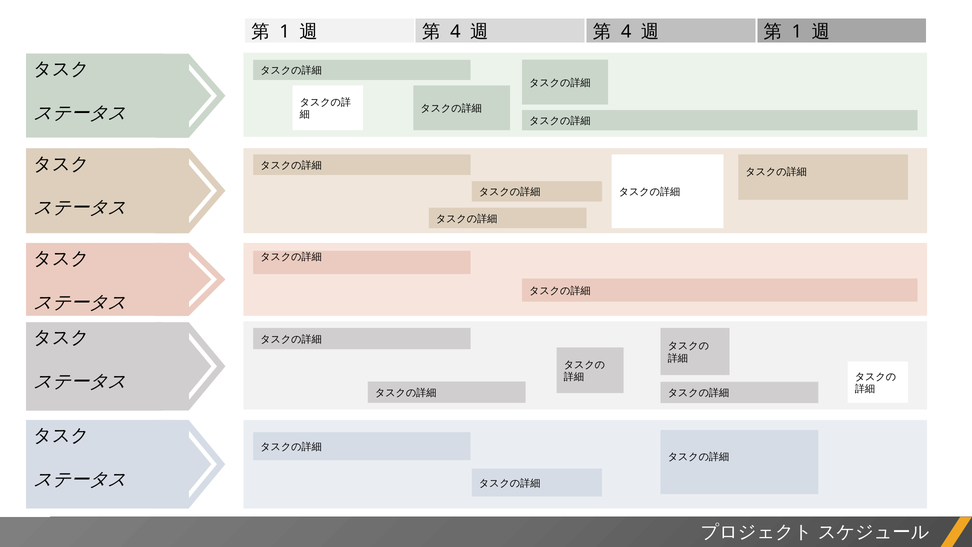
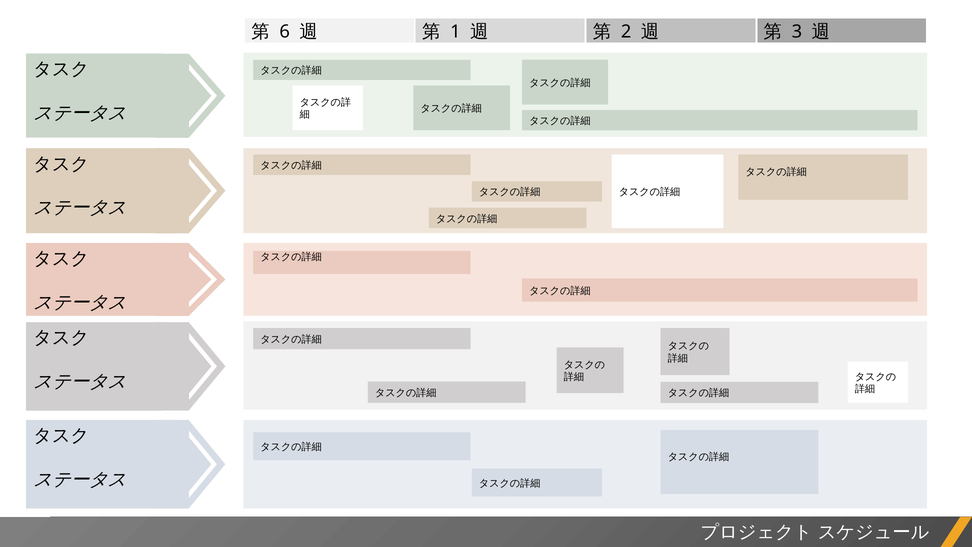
1 at (285, 32): 1 -> 6
4 at (455, 32): 4 -> 1
4 at (626, 32): 4 -> 2
1 at (797, 32): 1 -> 3
